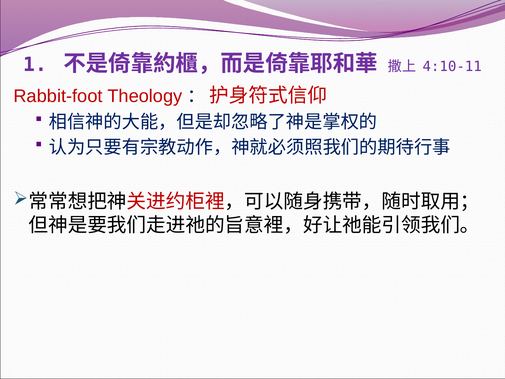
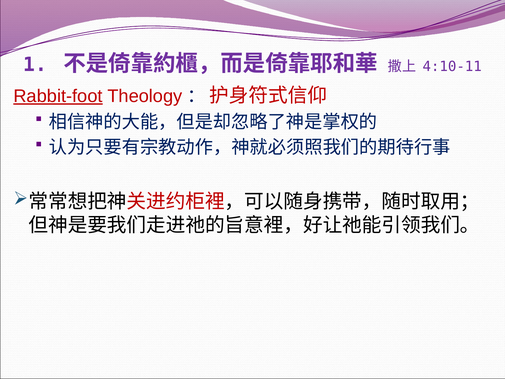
Rabbit-foot underline: none -> present
